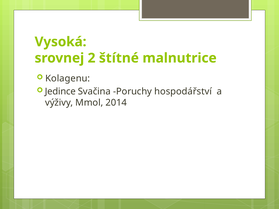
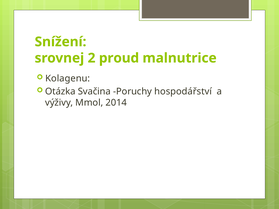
Vysoká: Vysoká -> Snížení
štítné: štítné -> proud
Jedince: Jedince -> Otázka
